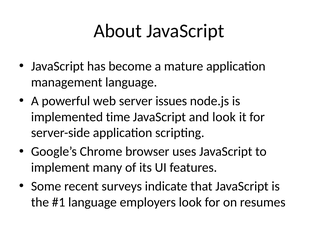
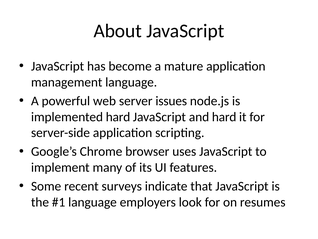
implemented time: time -> hard
and look: look -> hard
